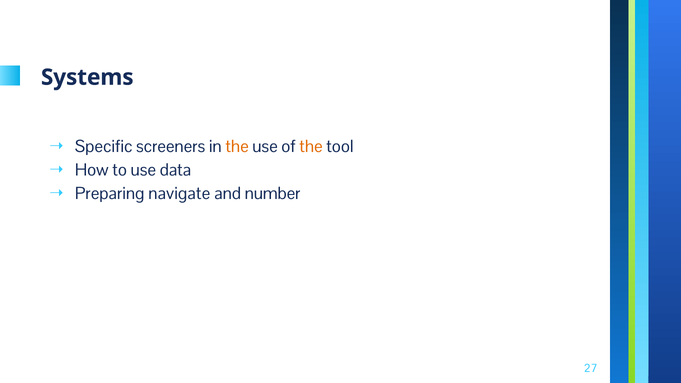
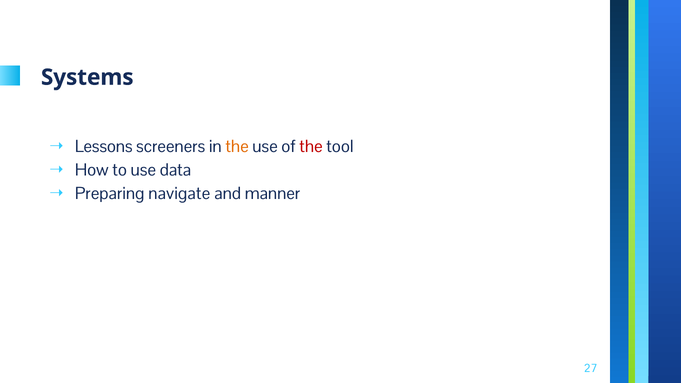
Specific: Specific -> Lessons
the at (311, 147) colour: orange -> red
number: number -> manner
